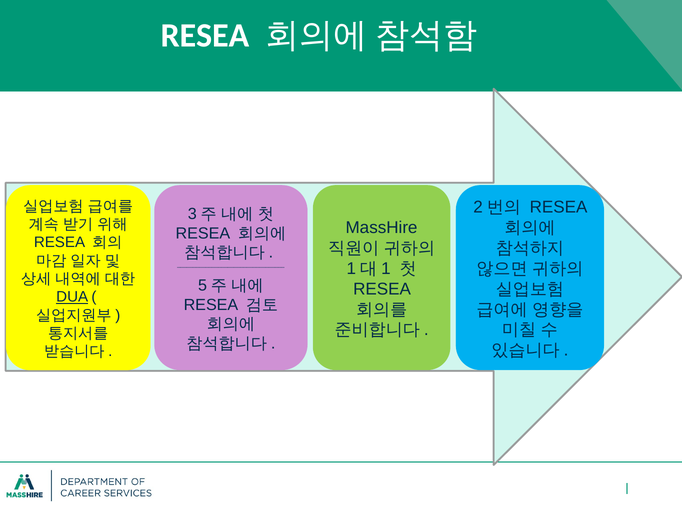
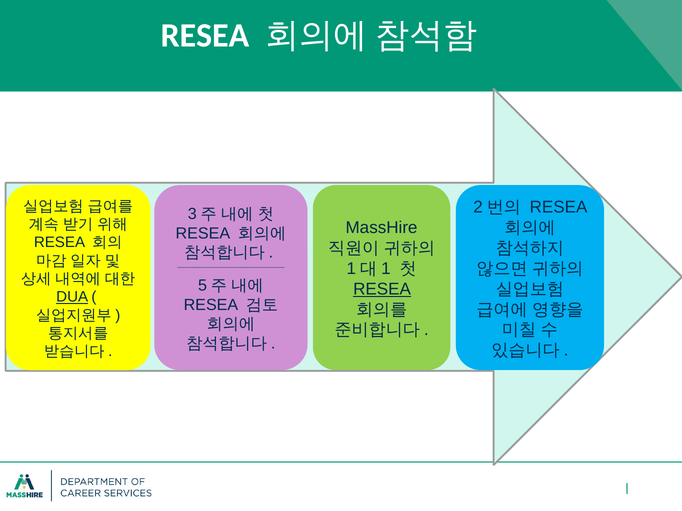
RESEA at (382, 289) underline: none -> present
